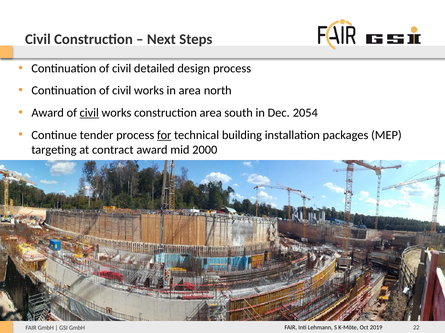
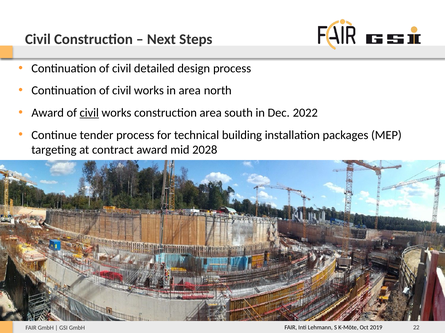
2054: 2054 -> 2022
for underline: present -> none
2000: 2000 -> 2028
